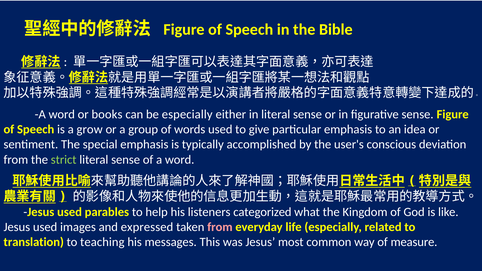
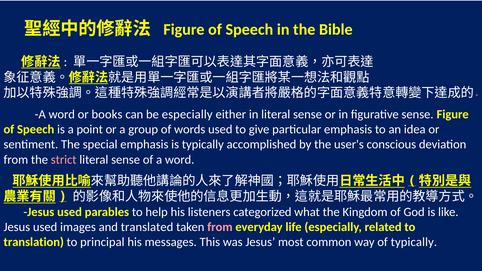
grow: grow -> point
strict colour: light green -> pink
expressed: expressed -> translated
teaching: teaching -> principal
of measure: measure -> typically
